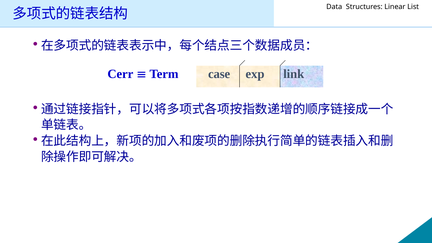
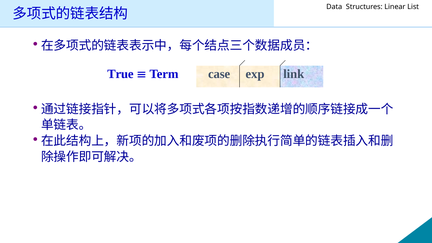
Cerr: Cerr -> True
